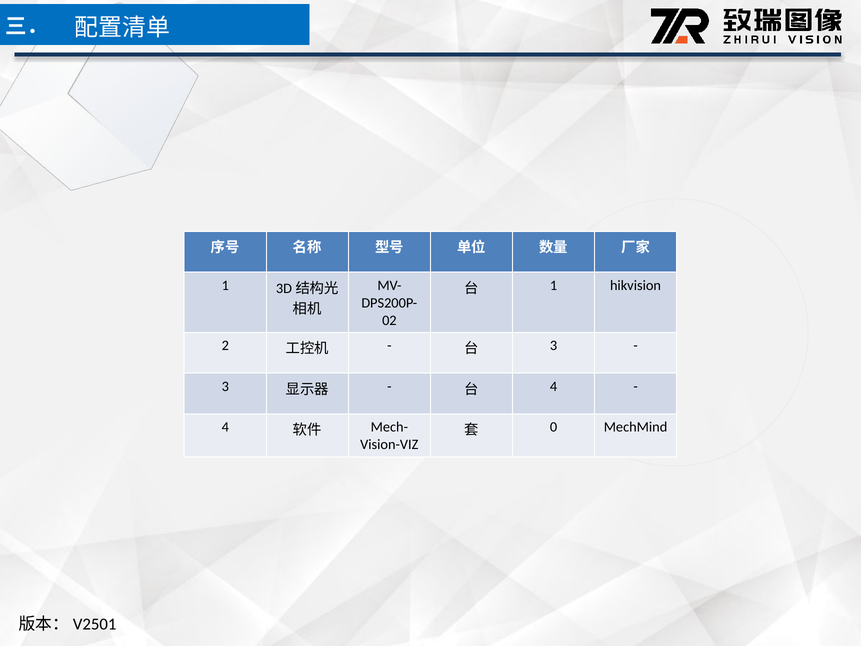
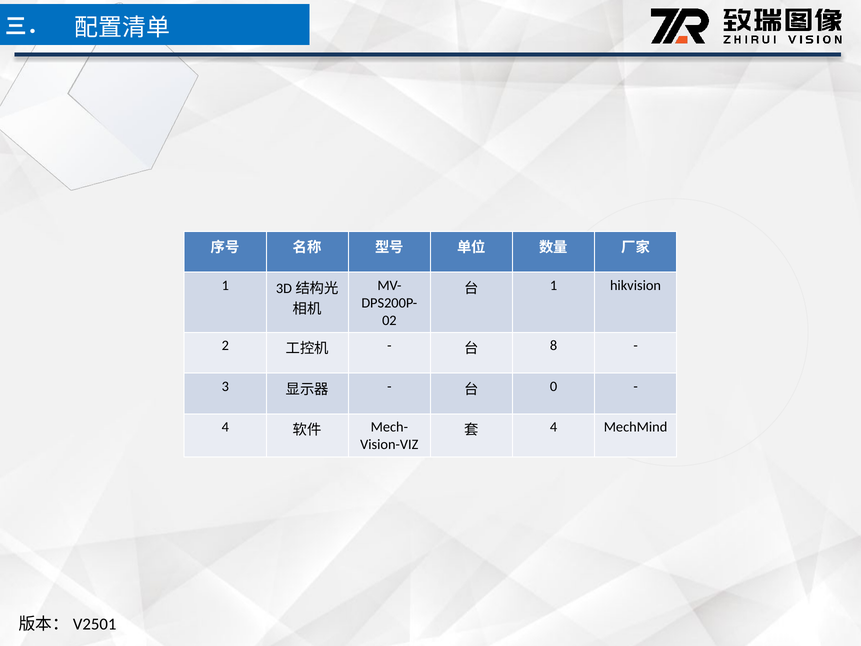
3 at (554, 346): 3 -> 8
4 at (554, 386): 4 -> 0
0 at (554, 427): 0 -> 4
